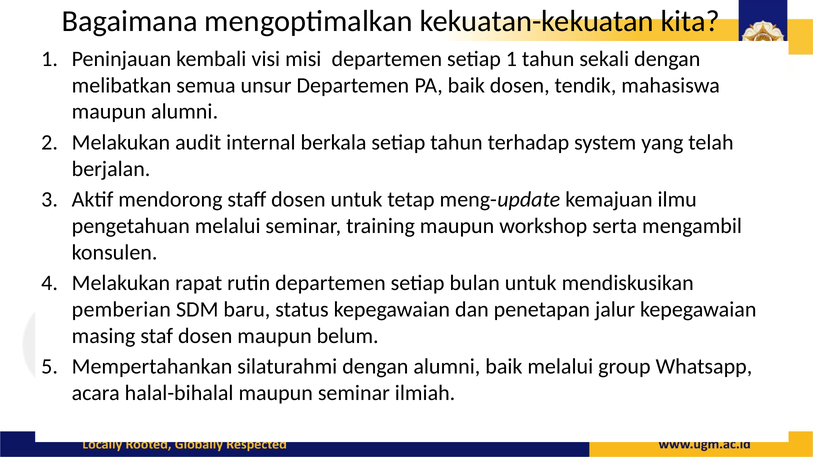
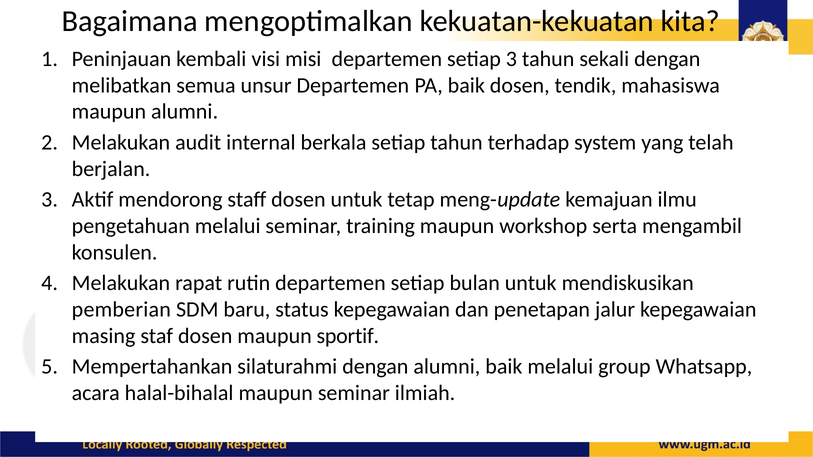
setiap 1: 1 -> 3
belum: belum -> sportif
